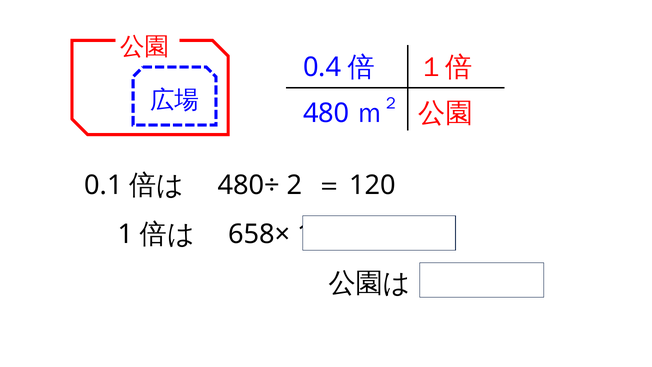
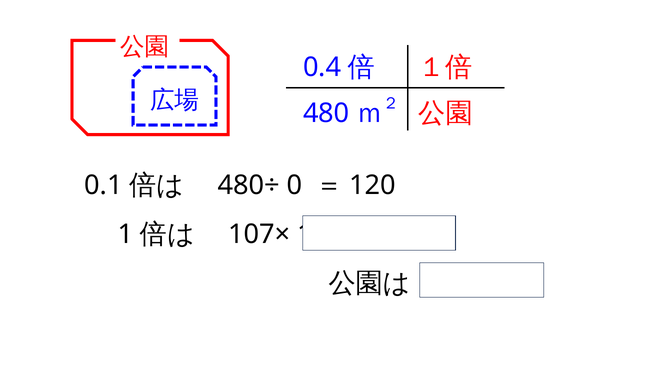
2: 2 -> 0
658×: 658× -> 107×
